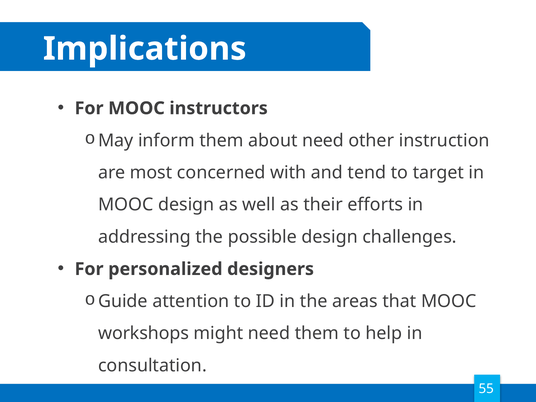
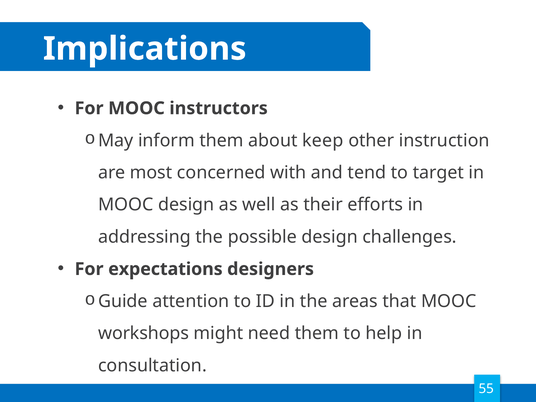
about need: need -> keep
personalized: personalized -> expectations
